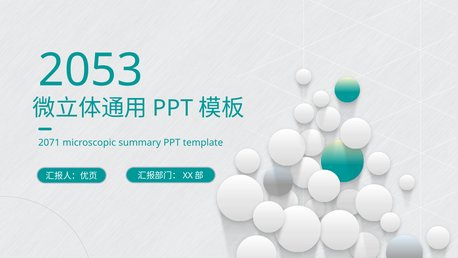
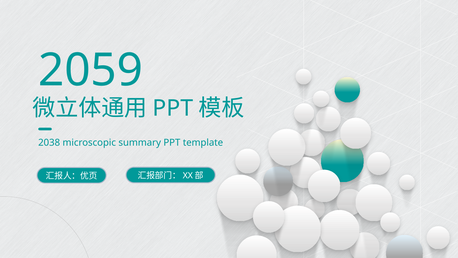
2053: 2053 -> 2059
2071: 2071 -> 2038
